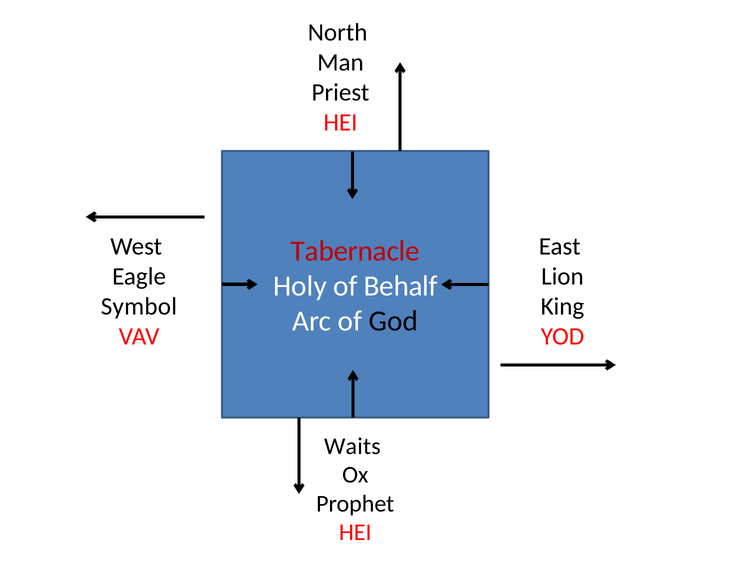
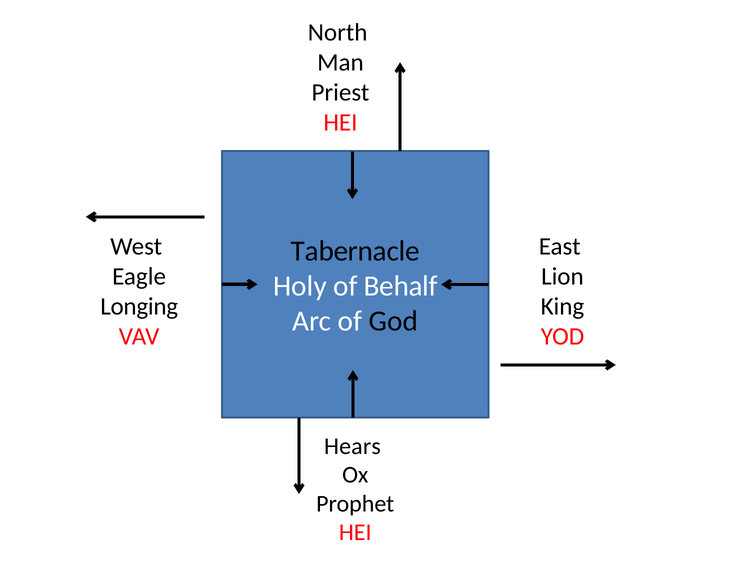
Tabernacle colour: red -> black
Symbol: Symbol -> Longing
Waits: Waits -> Hears
